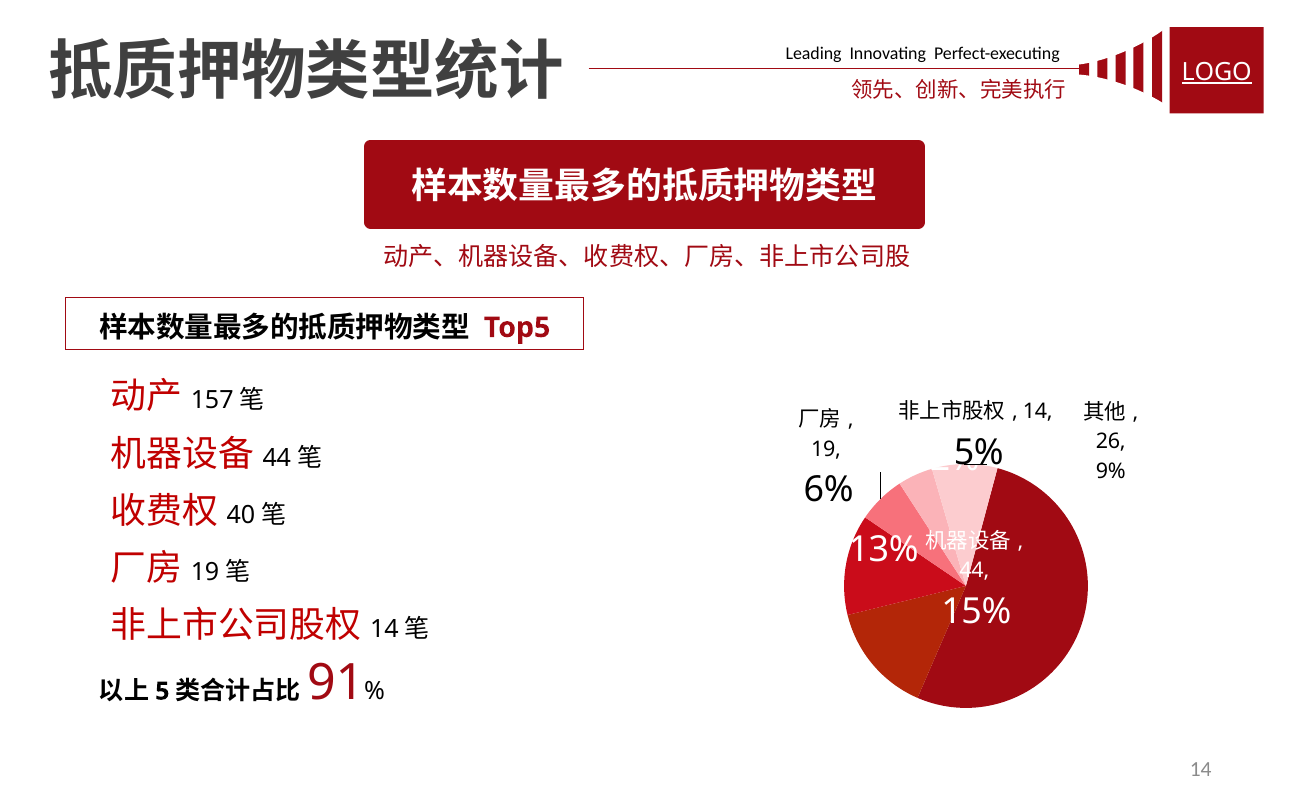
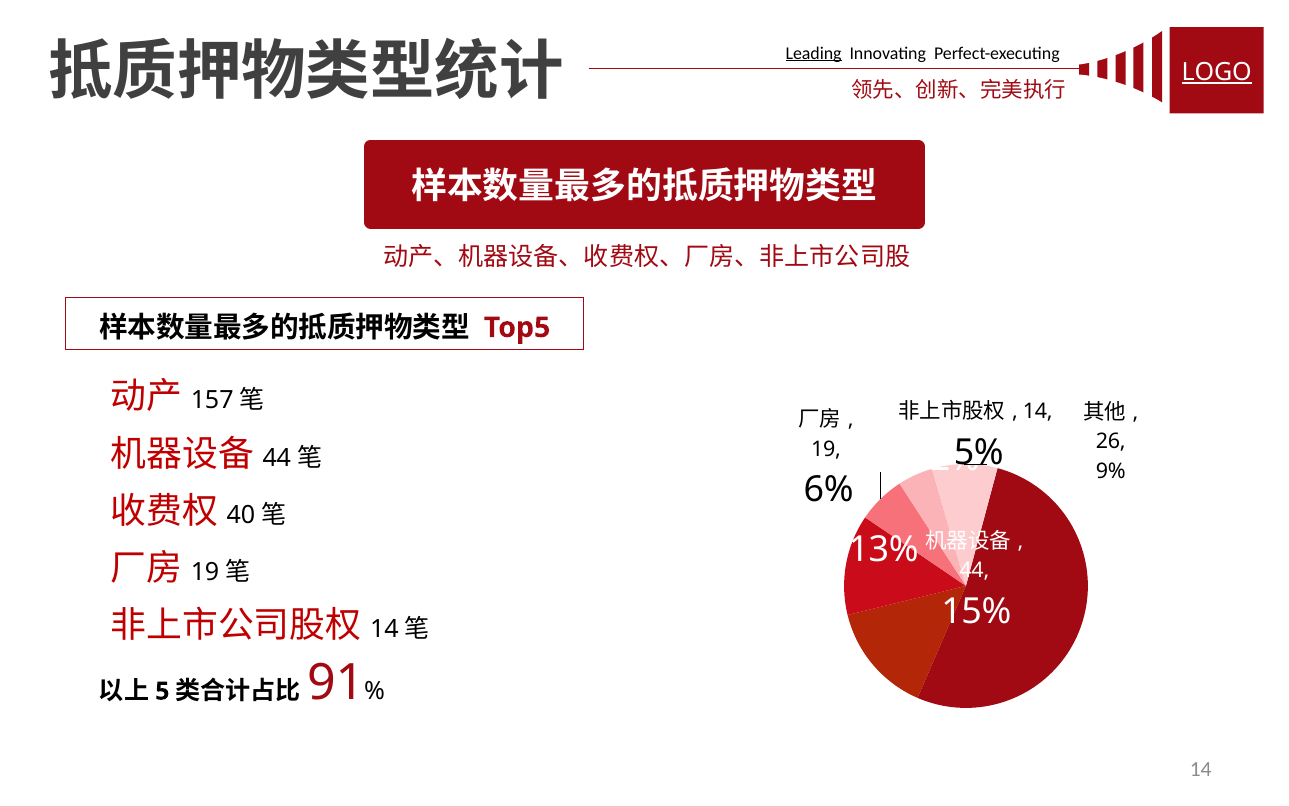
Leading underline: none -> present
